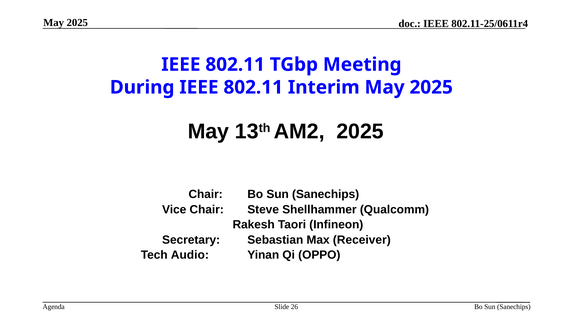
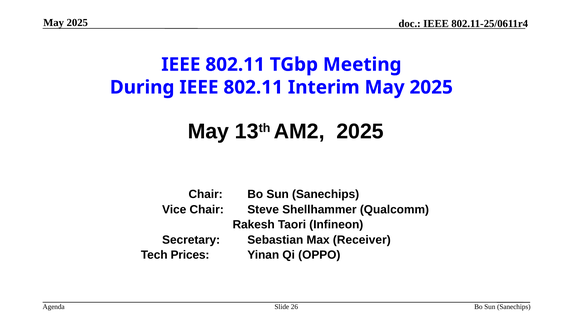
Audio: Audio -> Prices
